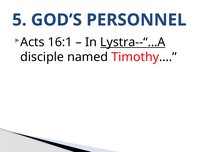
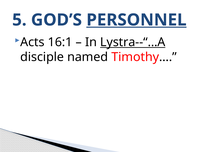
PERSONNEL underline: none -> present
